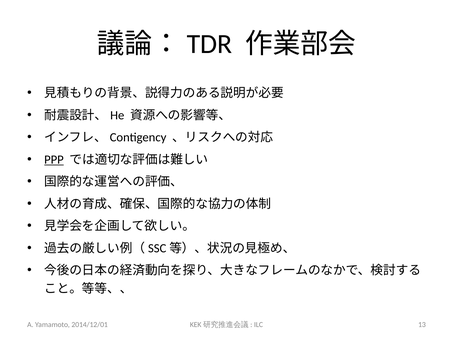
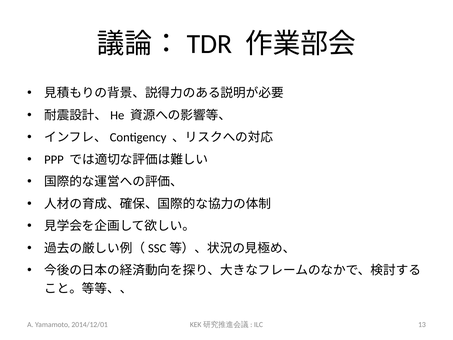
PPP underline: present -> none
